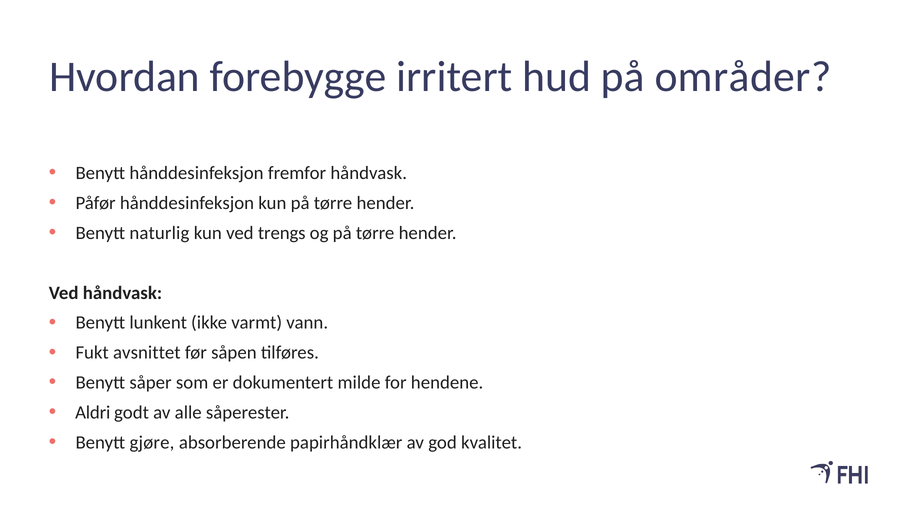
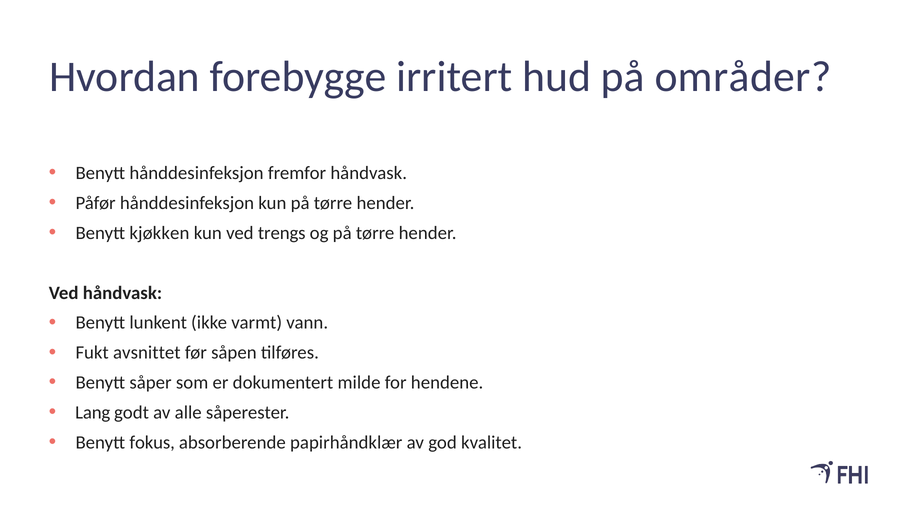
naturlig: naturlig -> kjøkken
Aldri: Aldri -> Lang
gjøre: gjøre -> fokus
